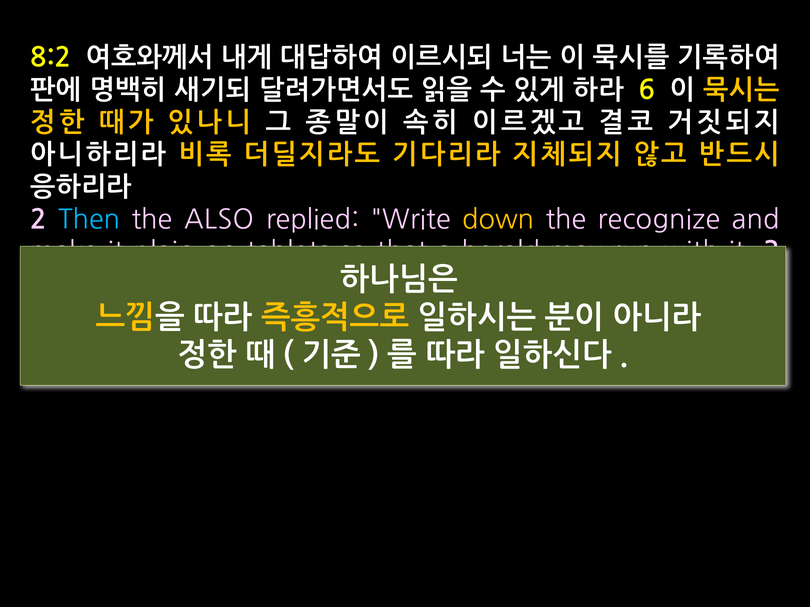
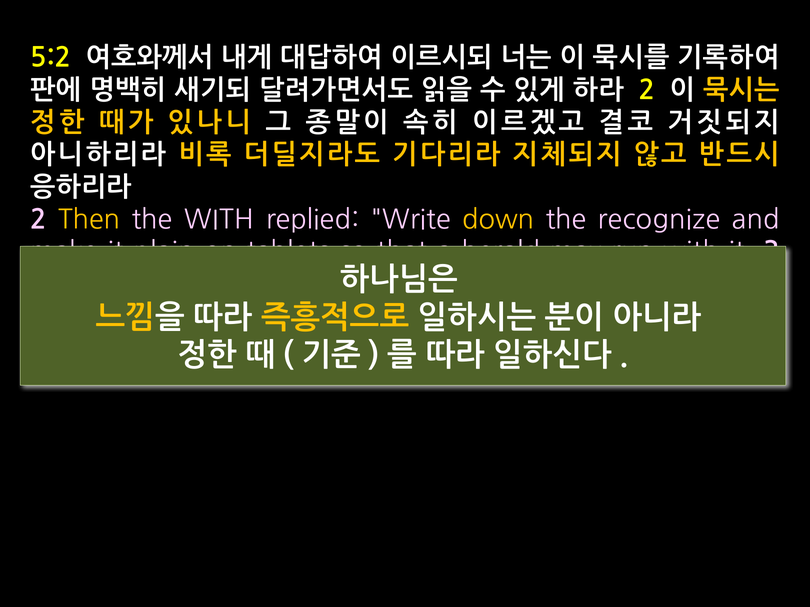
8:2: 8:2 -> 5:2
6 at (647, 90): 6 -> 2
Then colour: light blue -> yellow
the ALSO: ALSO -> WITH
